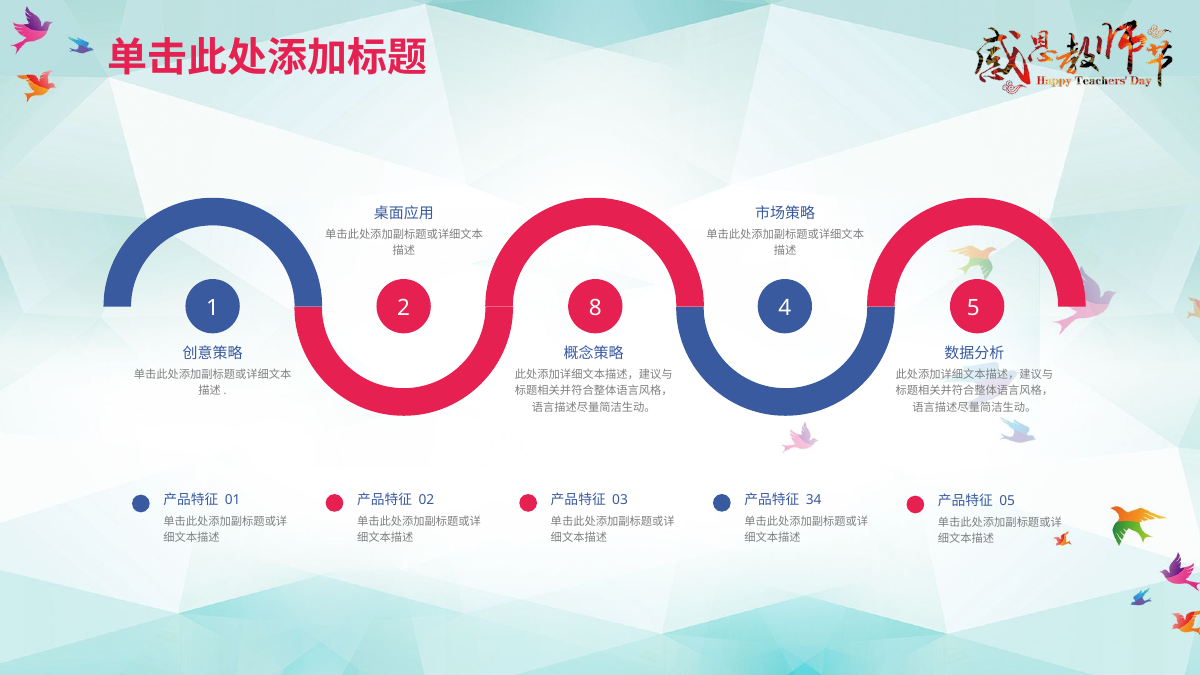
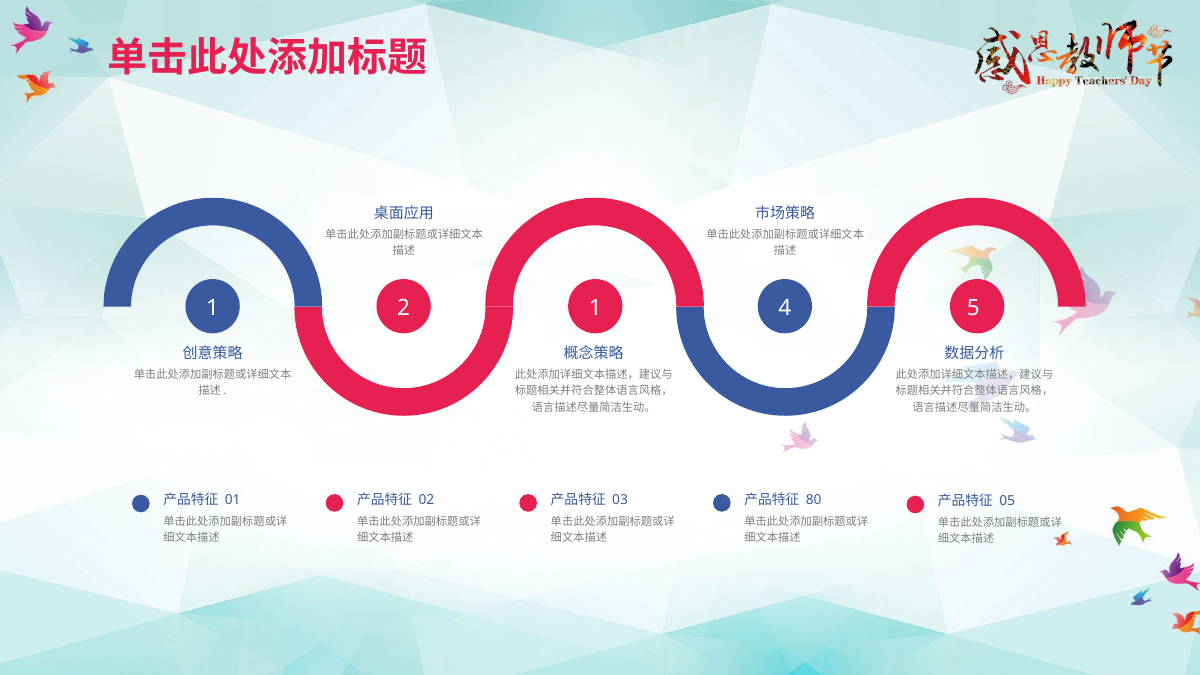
2 8: 8 -> 1
34: 34 -> 80
